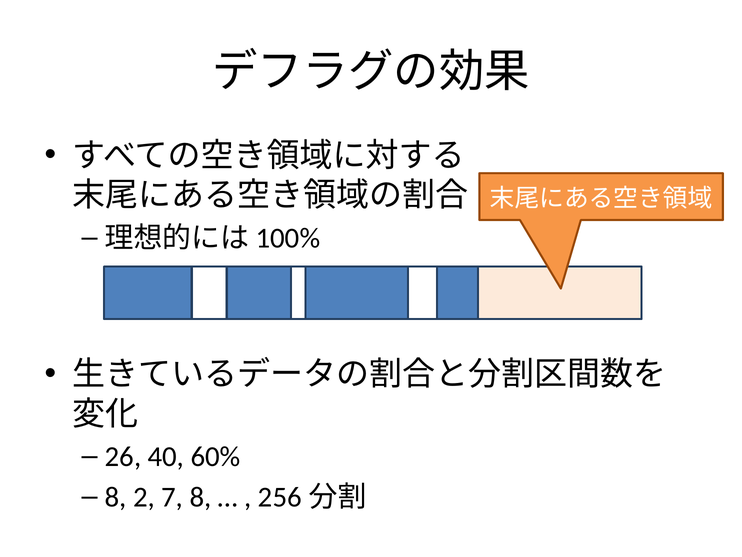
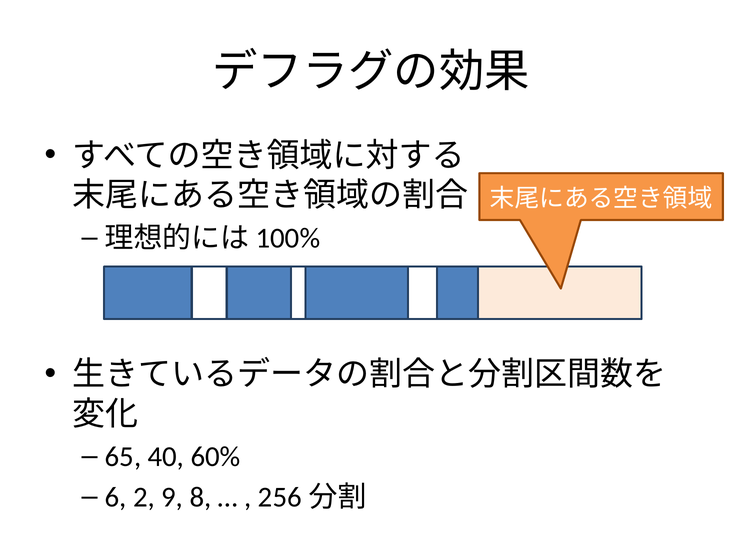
26: 26 -> 65
8 at (116, 497): 8 -> 6
7: 7 -> 9
